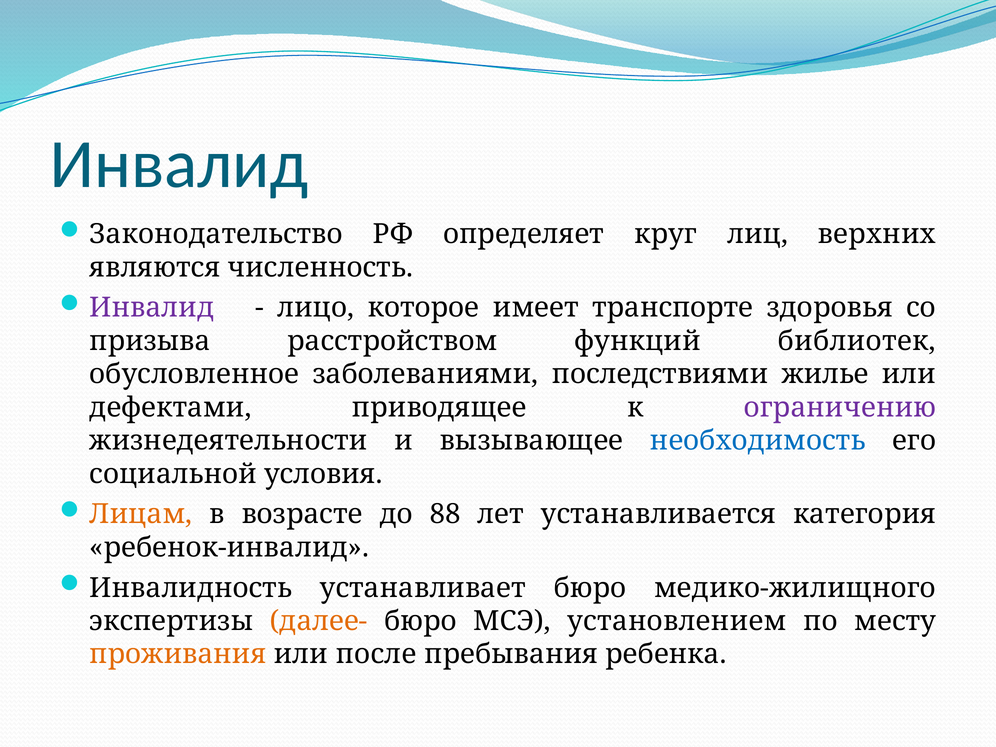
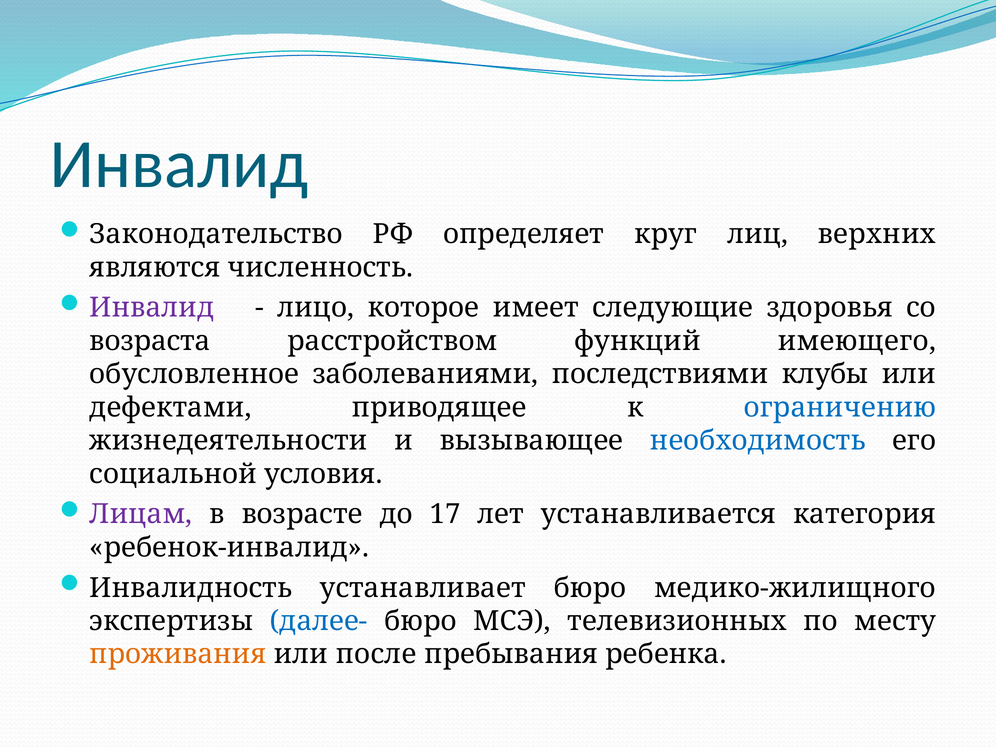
транспорте: транспорте -> следующие
призыва: призыва -> возраста
библиотек: библиотек -> имеющего
жилье: жилье -> клубы
ограничению colour: purple -> blue
Лицам colour: orange -> purple
88: 88 -> 17
далее- colour: orange -> blue
установлением: установлением -> телевизионных
